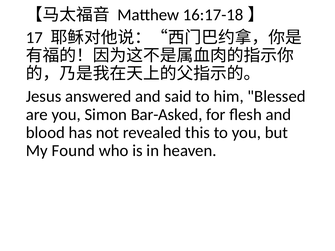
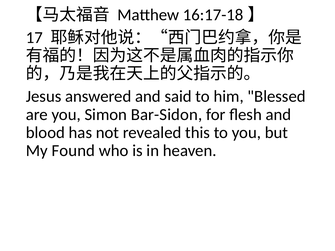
Bar-Asked: Bar-Asked -> Bar-Sidon
